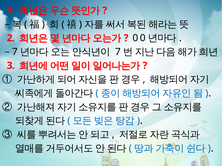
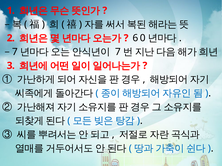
0 at (135, 38): 0 -> 6
